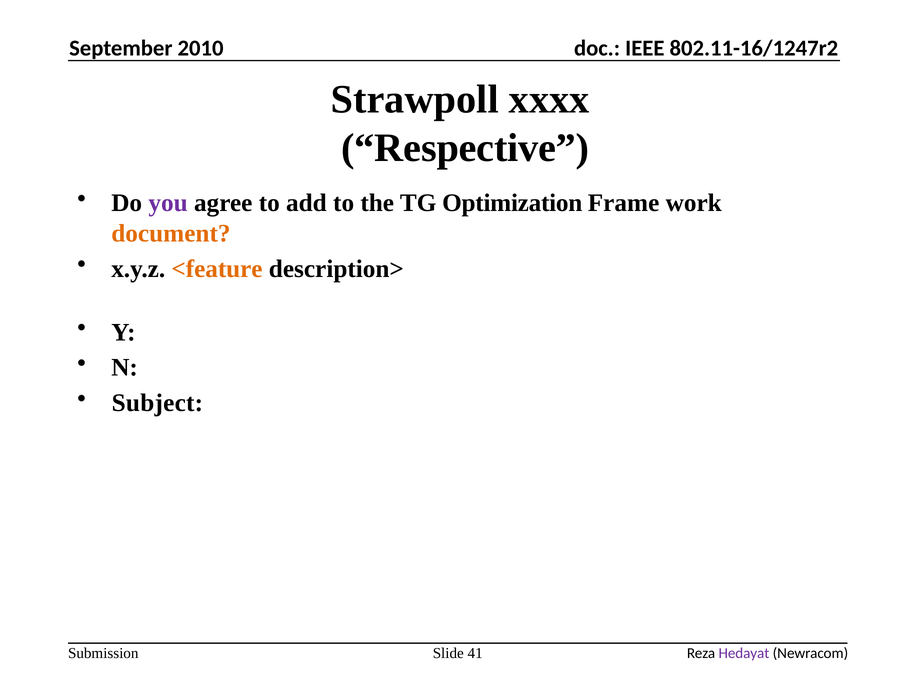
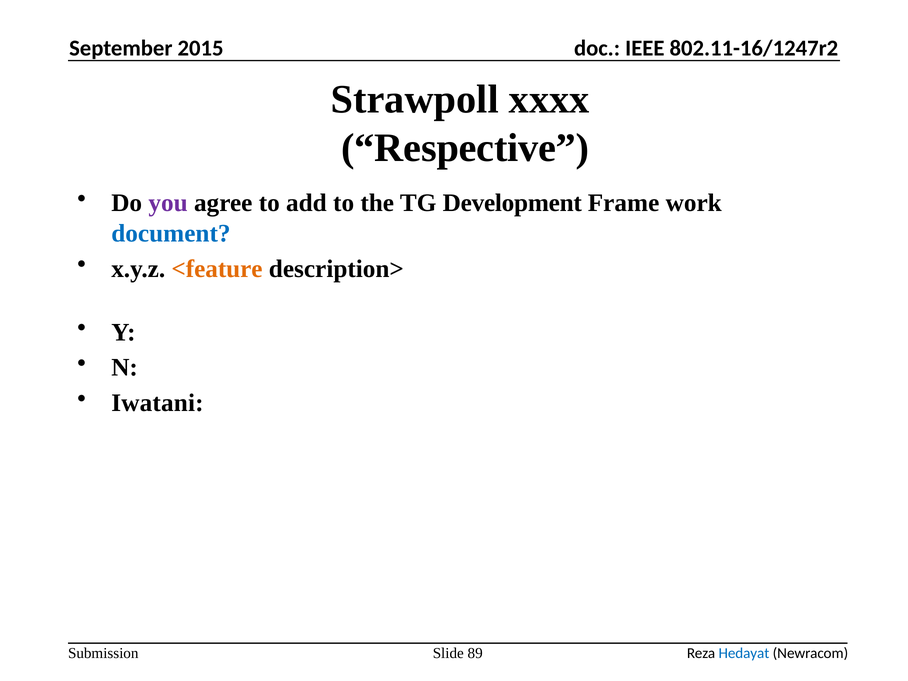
2010: 2010 -> 2015
Optimization: Optimization -> Development
document colour: orange -> blue
Subject: Subject -> Iwatani
41: 41 -> 89
Hedayat colour: purple -> blue
